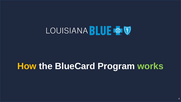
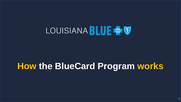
works colour: light green -> yellow
